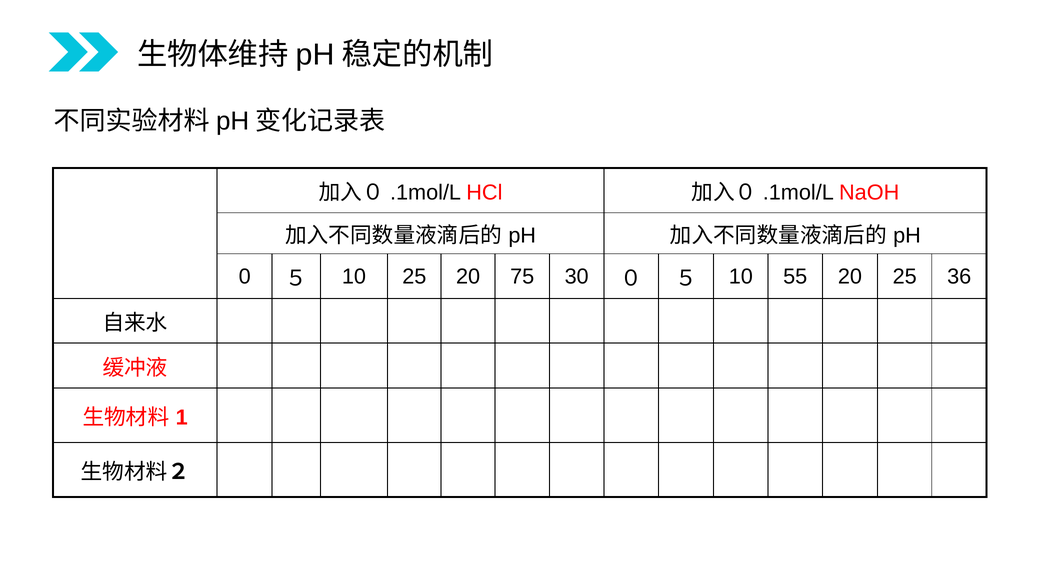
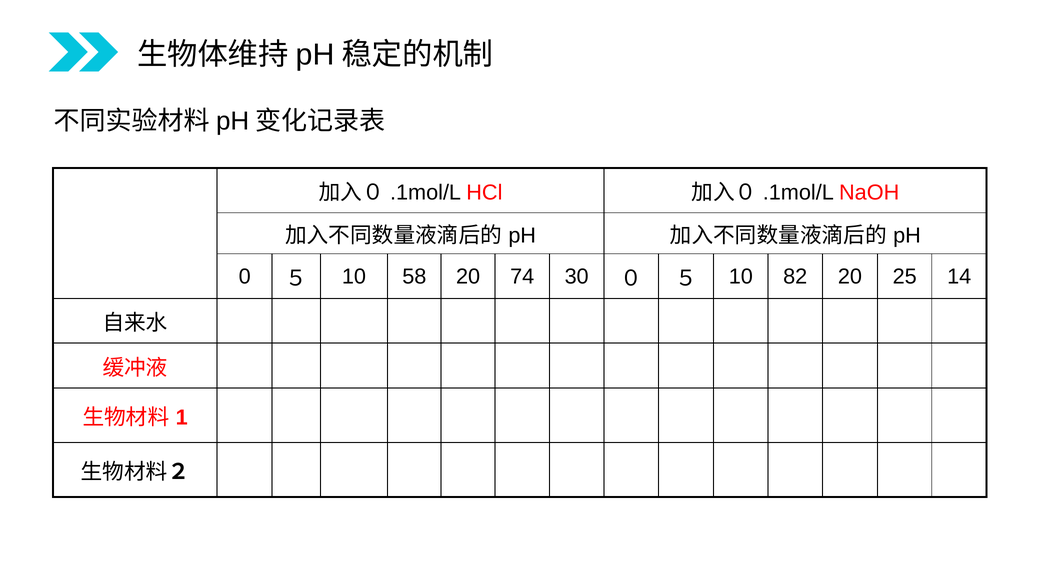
10 25: 25 -> 58
75: 75 -> 74
55: 55 -> 82
36: 36 -> 14
